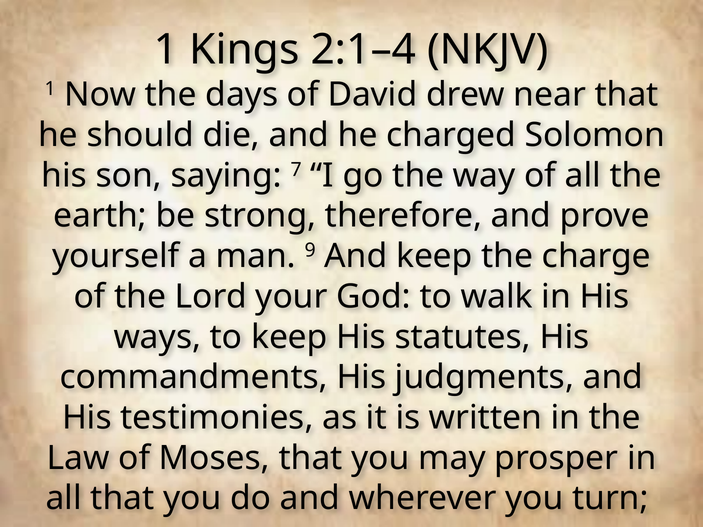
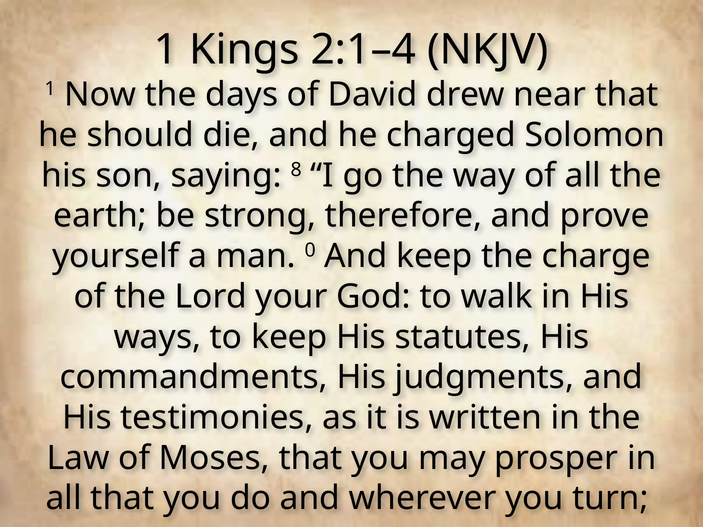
7: 7 -> 8
9: 9 -> 0
